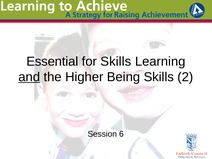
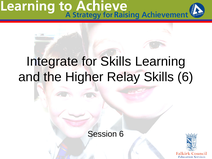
Essential: Essential -> Integrate
and underline: present -> none
Being: Being -> Relay
Skills 2: 2 -> 6
